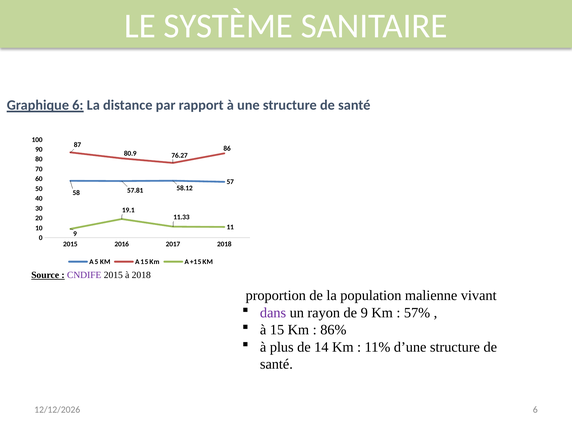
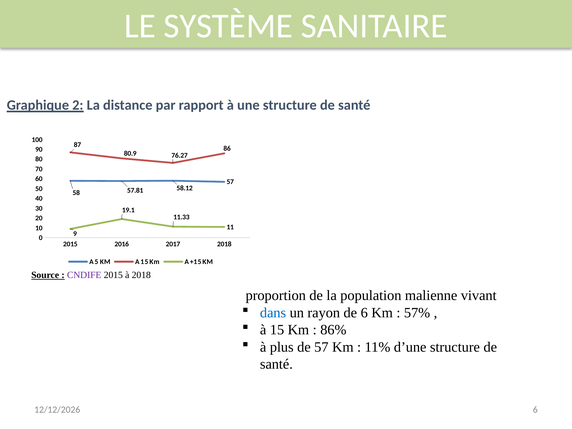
Graphique 6: 6 -> 2
dans colour: purple -> blue
de 9: 9 -> 6
de 14: 14 -> 57
